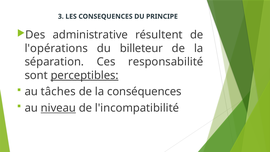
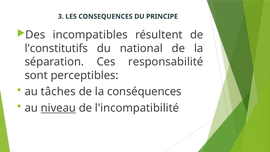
administrative: administrative -> incompatibles
l'opérations: l'opérations -> l'constitutifs
billeteur: billeteur -> national
perceptibles underline: present -> none
